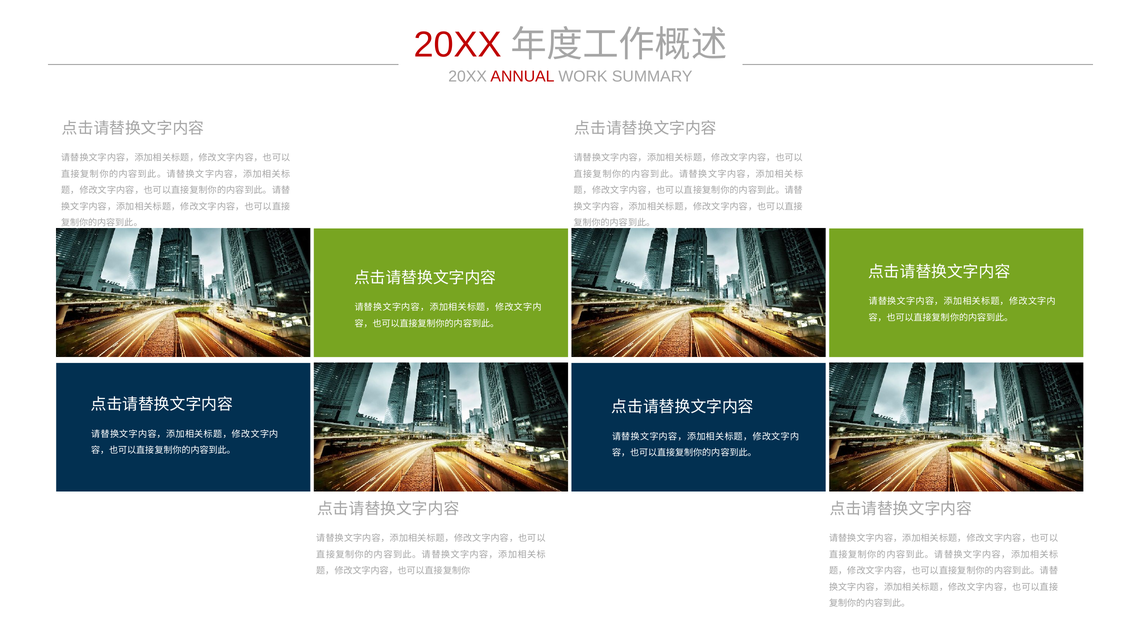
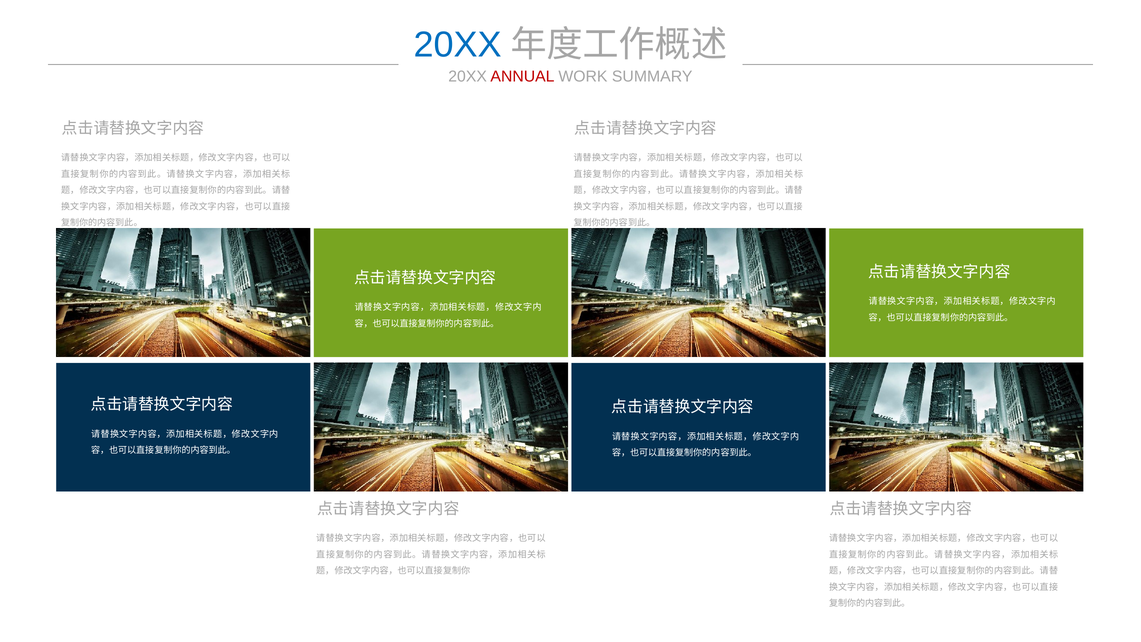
20XX at (458, 45) colour: red -> blue
